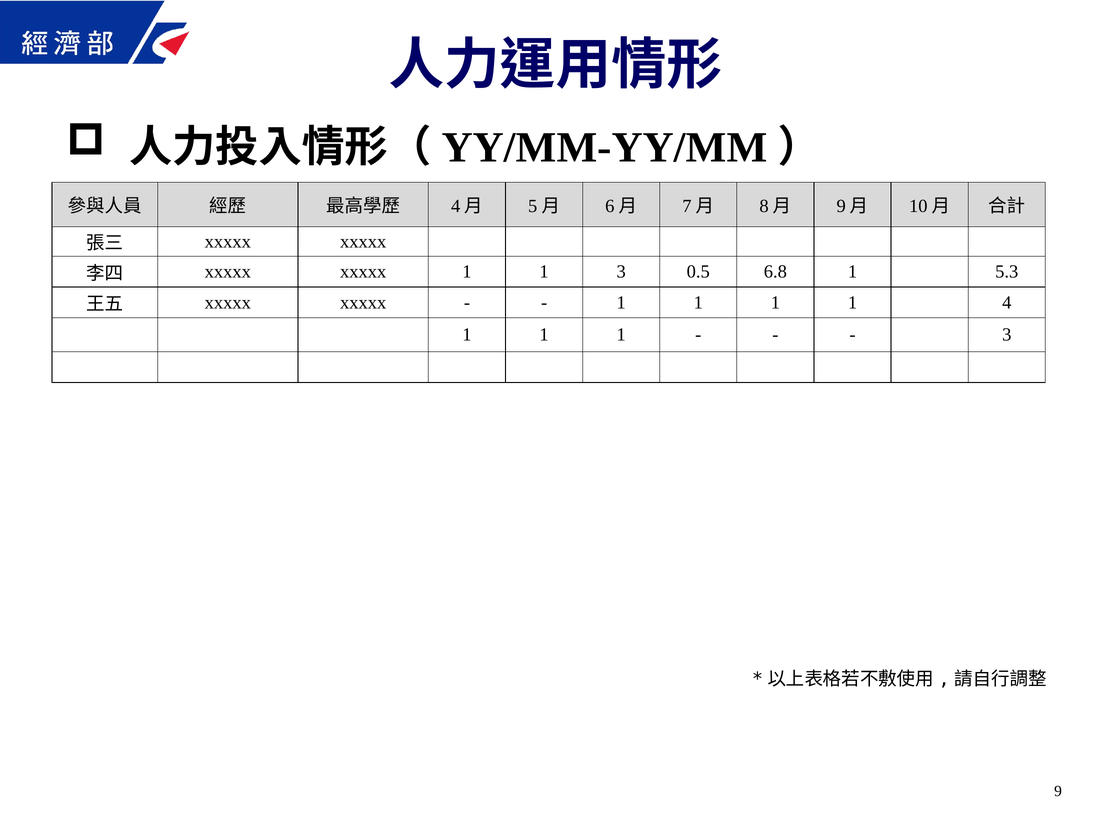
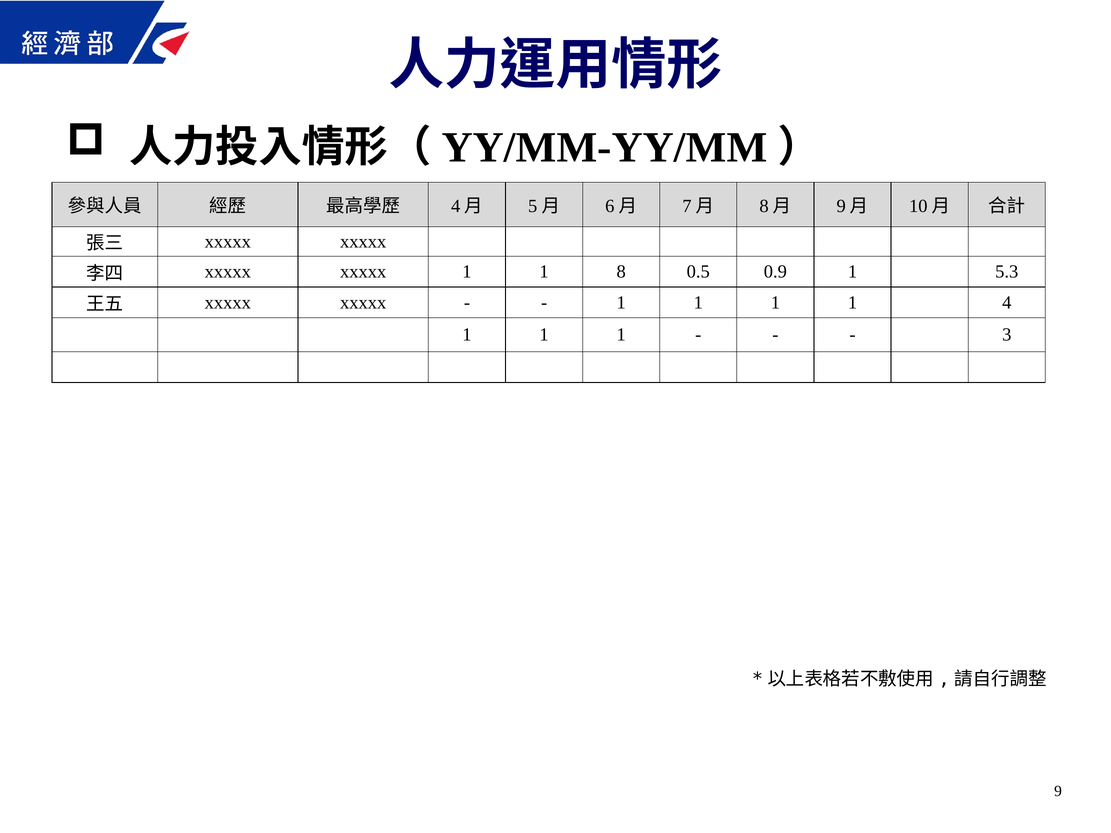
1 3: 3 -> 8
6.8: 6.8 -> 0.9
